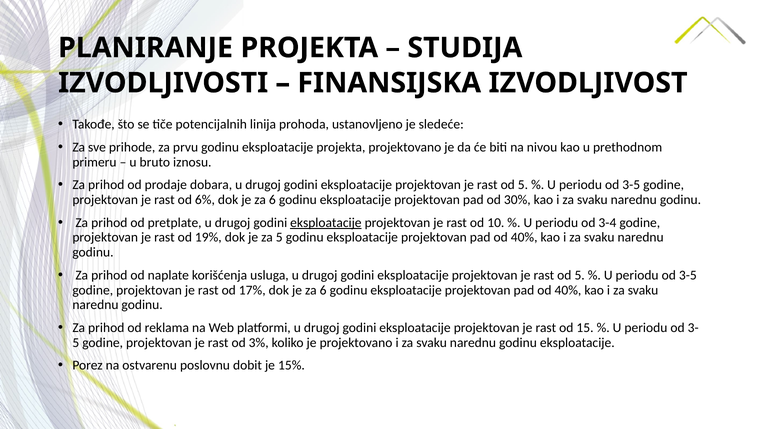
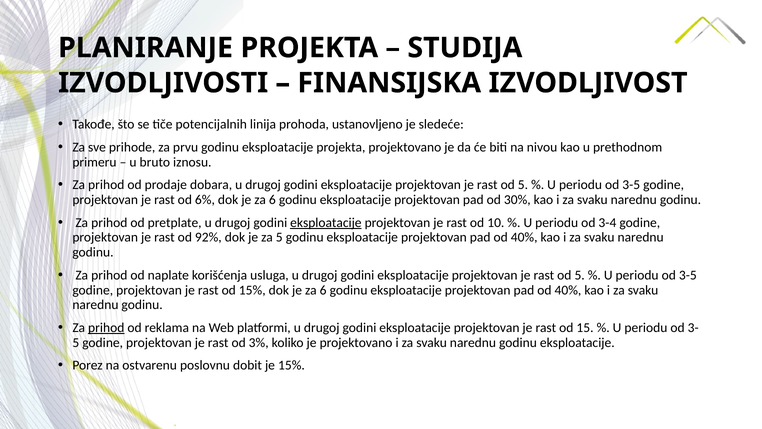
19%: 19% -> 92%
od 17%: 17% -> 15%
prihod at (106, 327) underline: none -> present
